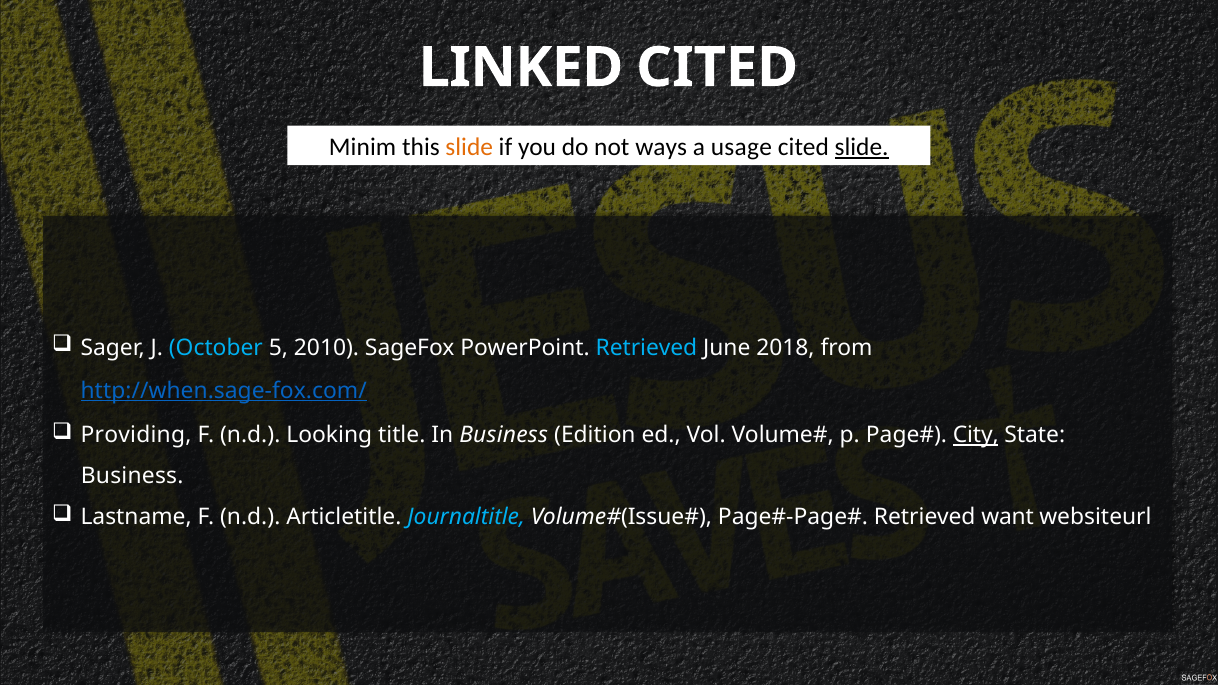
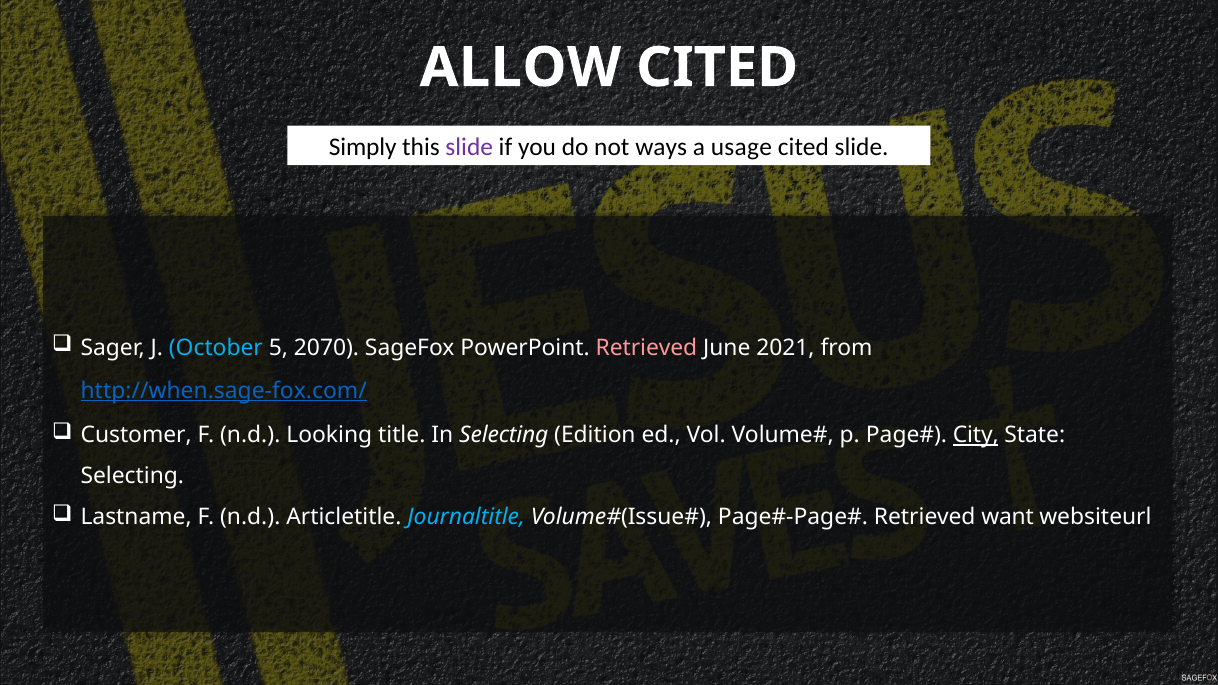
LINKED: LINKED -> ALLOW
Minim: Minim -> Simply
slide at (469, 147) colour: orange -> purple
slide at (862, 147) underline: present -> none
2010: 2010 -> 2070
Retrieved at (646, 348) colour: light blue -> pink
2018: 2018 -> 2021
Providing: Providing -> Customer
In Business: Business -> Selecting
Business at (132, 476): Business -> Selecting
